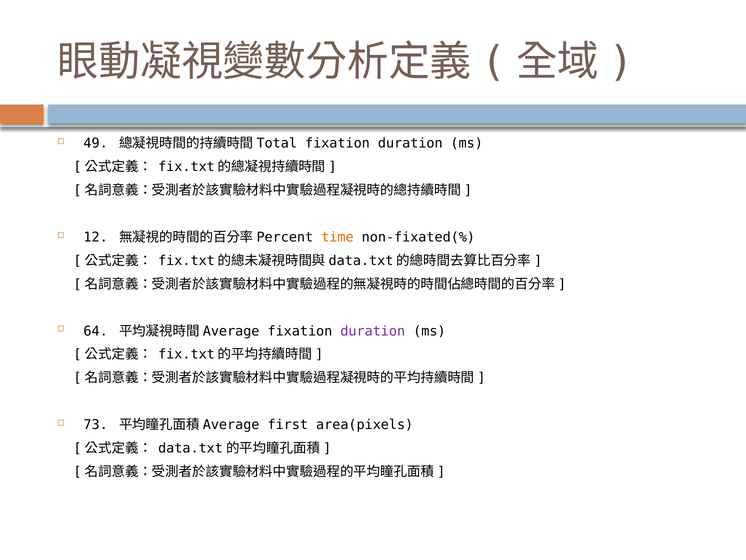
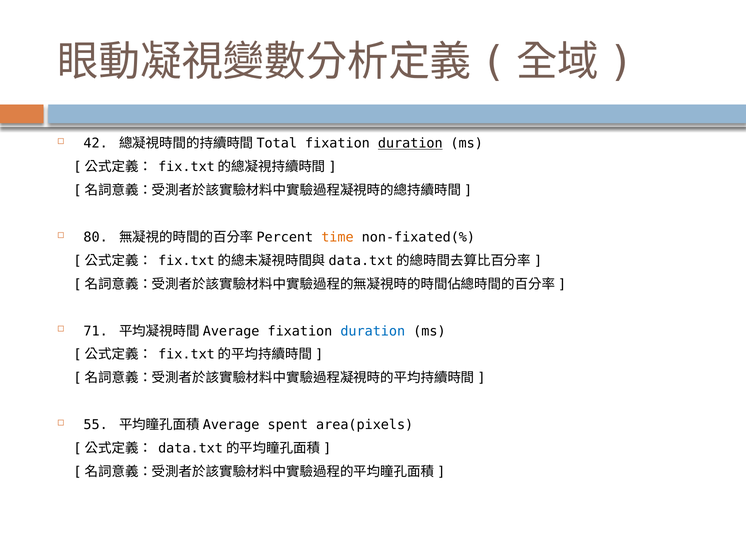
49: 49 -> 42
duration at (410, 143) underline: none -> present
12: 12 -> 80
64: 64 -> 71
duration at (373, 331) colour: purple -> blue
73: 73 -> 55
first: first -> spent
